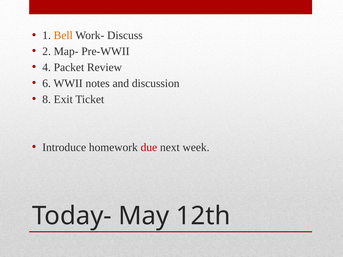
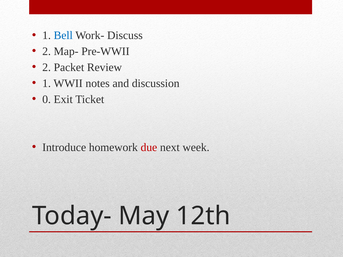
Bell colour: orange -> blue
4 at (47, 67): 4 -> 2
6 at (47, 83): 6 -> 1
8: 8 -> 0
